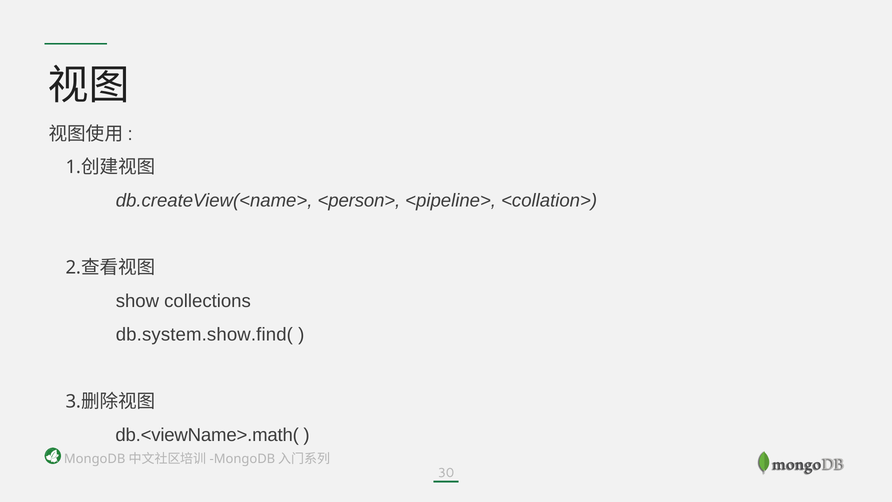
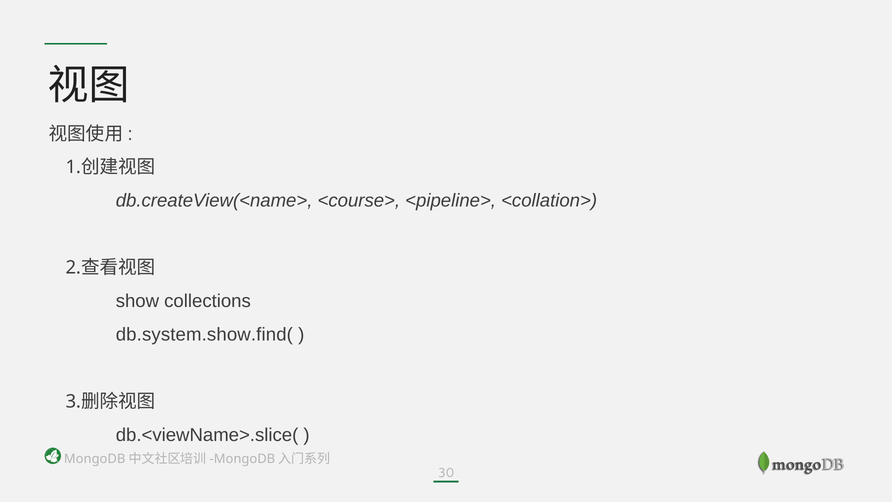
<person>: <person> -> <course>
db.<viewName>.math(: db.<viewName>.math( -> db.<viewName>.slice(
